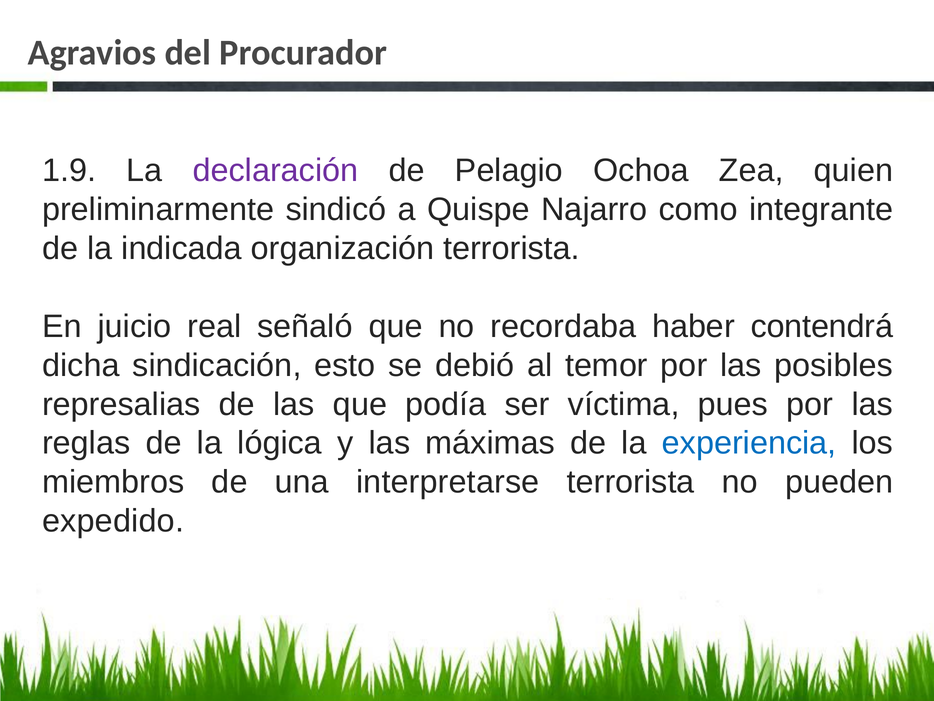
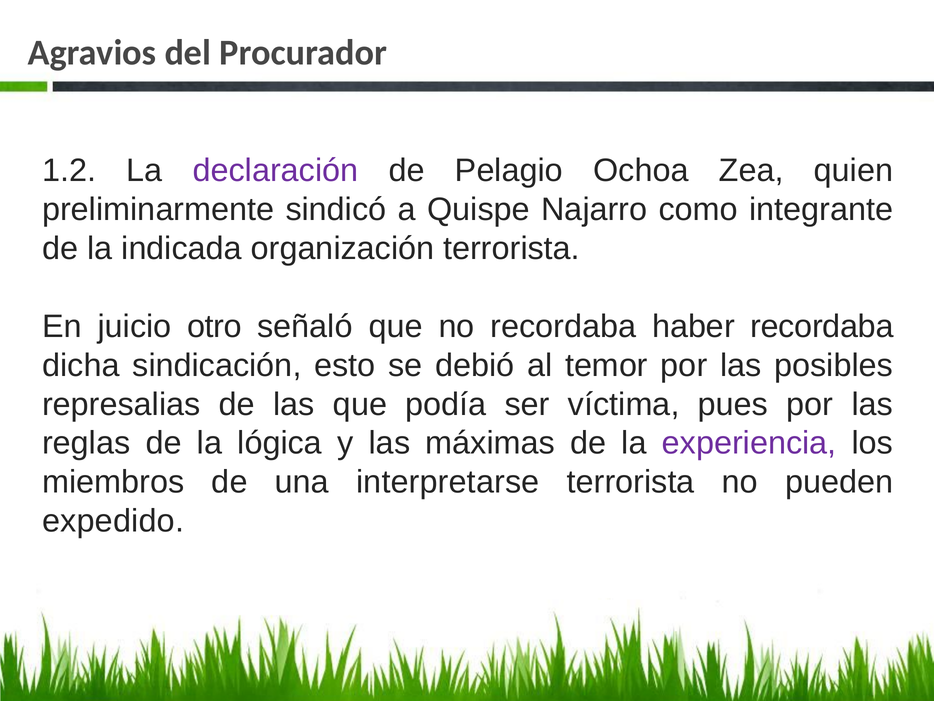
1.9: 1.9 -> 1.2
real: real -> otro
haber contendrá: contendrá -> recordaba
experiencia colour: blue -> purple
